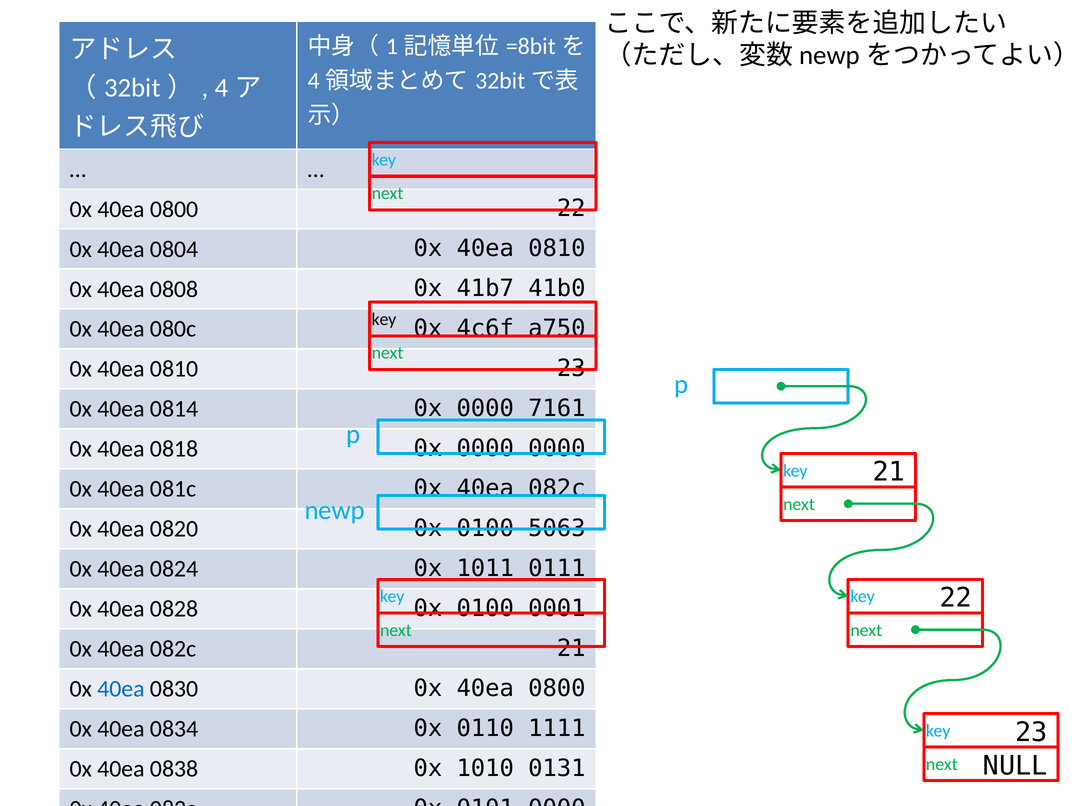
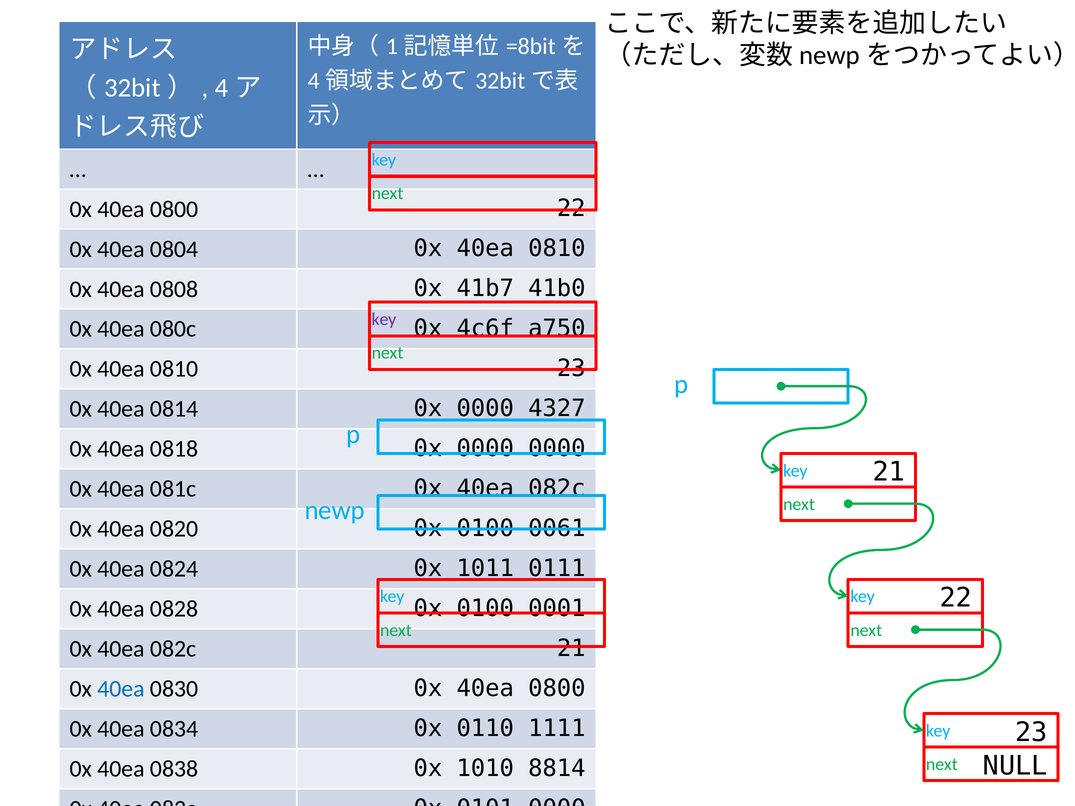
key at (384, 320) colour: black -> purple
7161: 7161 -> 4327
5063: 5063 -> 0061
0131: 0131 -> 8814
